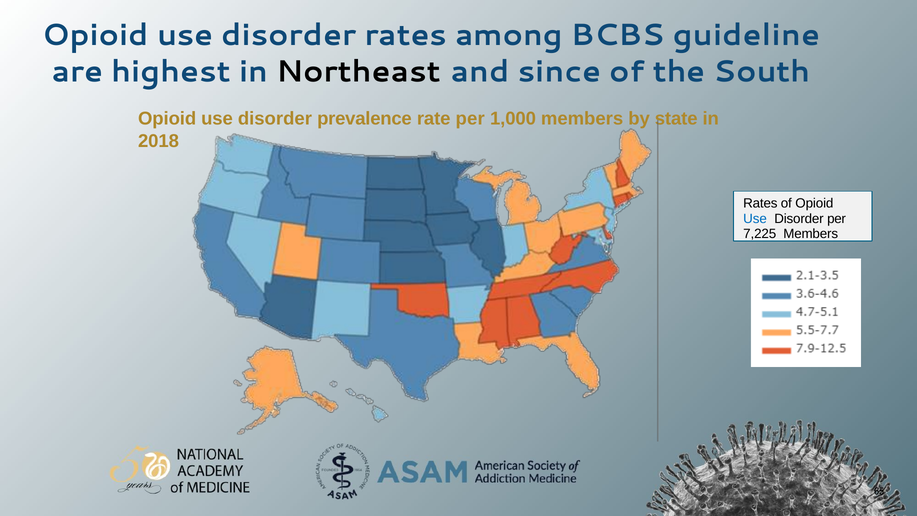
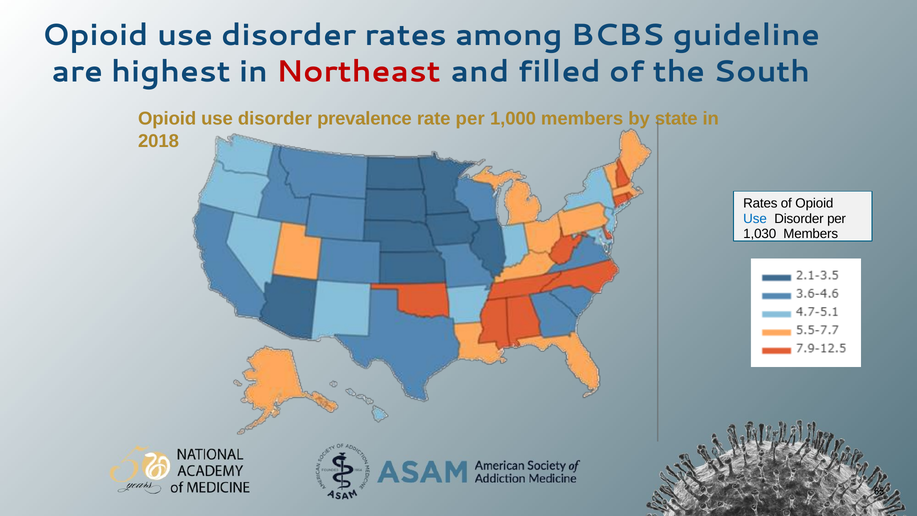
Northeast colour: black -> red
since: since -> filled
7,225: 7,225 -> 1,030
